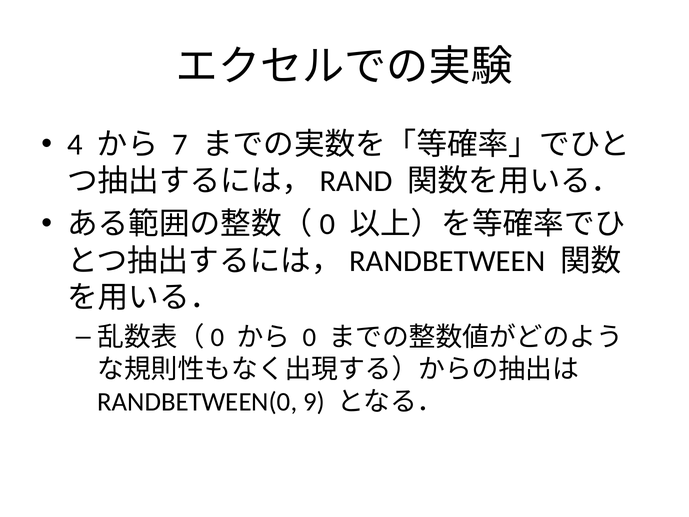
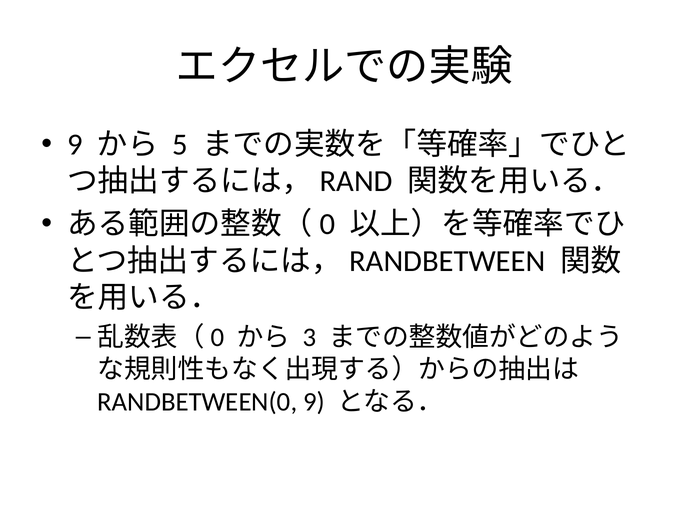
4 at (75, 145): 4 -> 9
7: 7 -> 5
0: 0 -> 3
